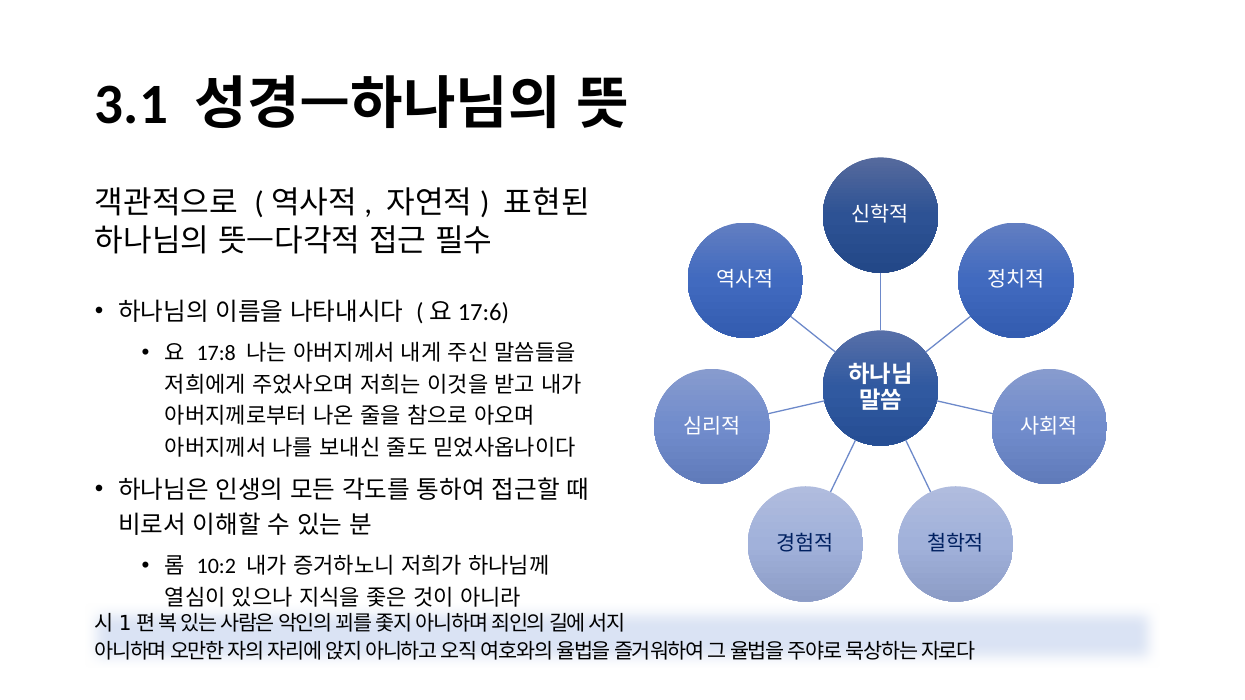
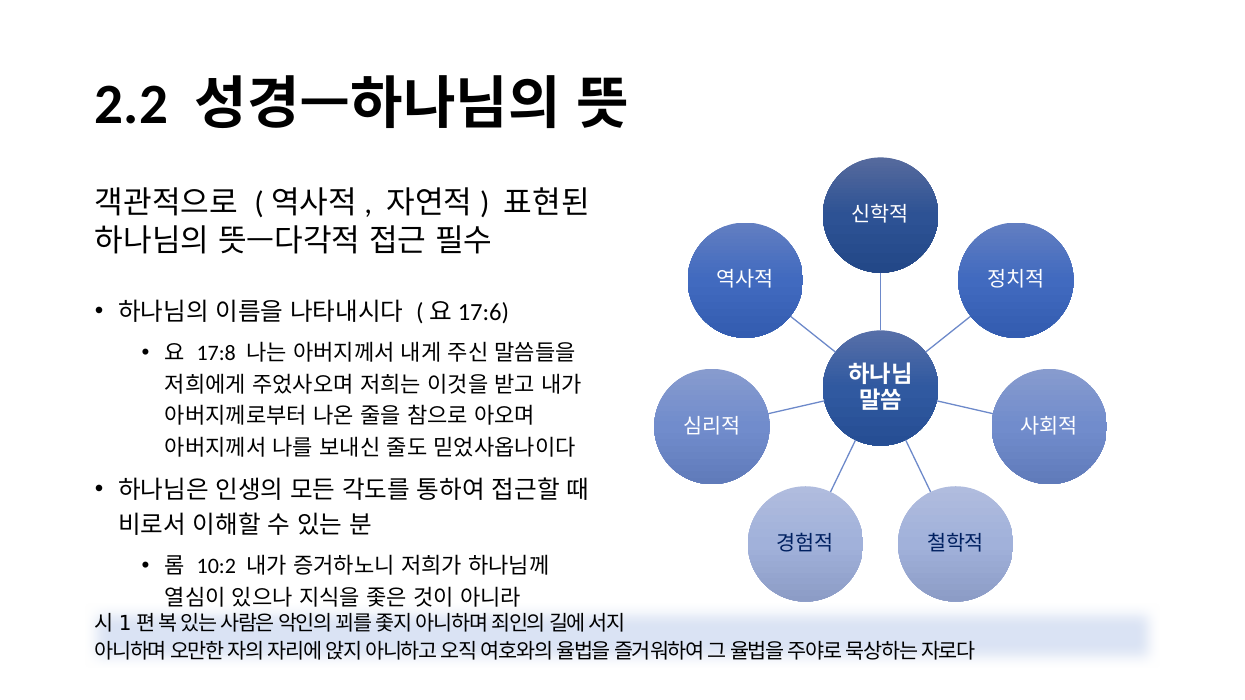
3.1: 3.1 -> 2.2
